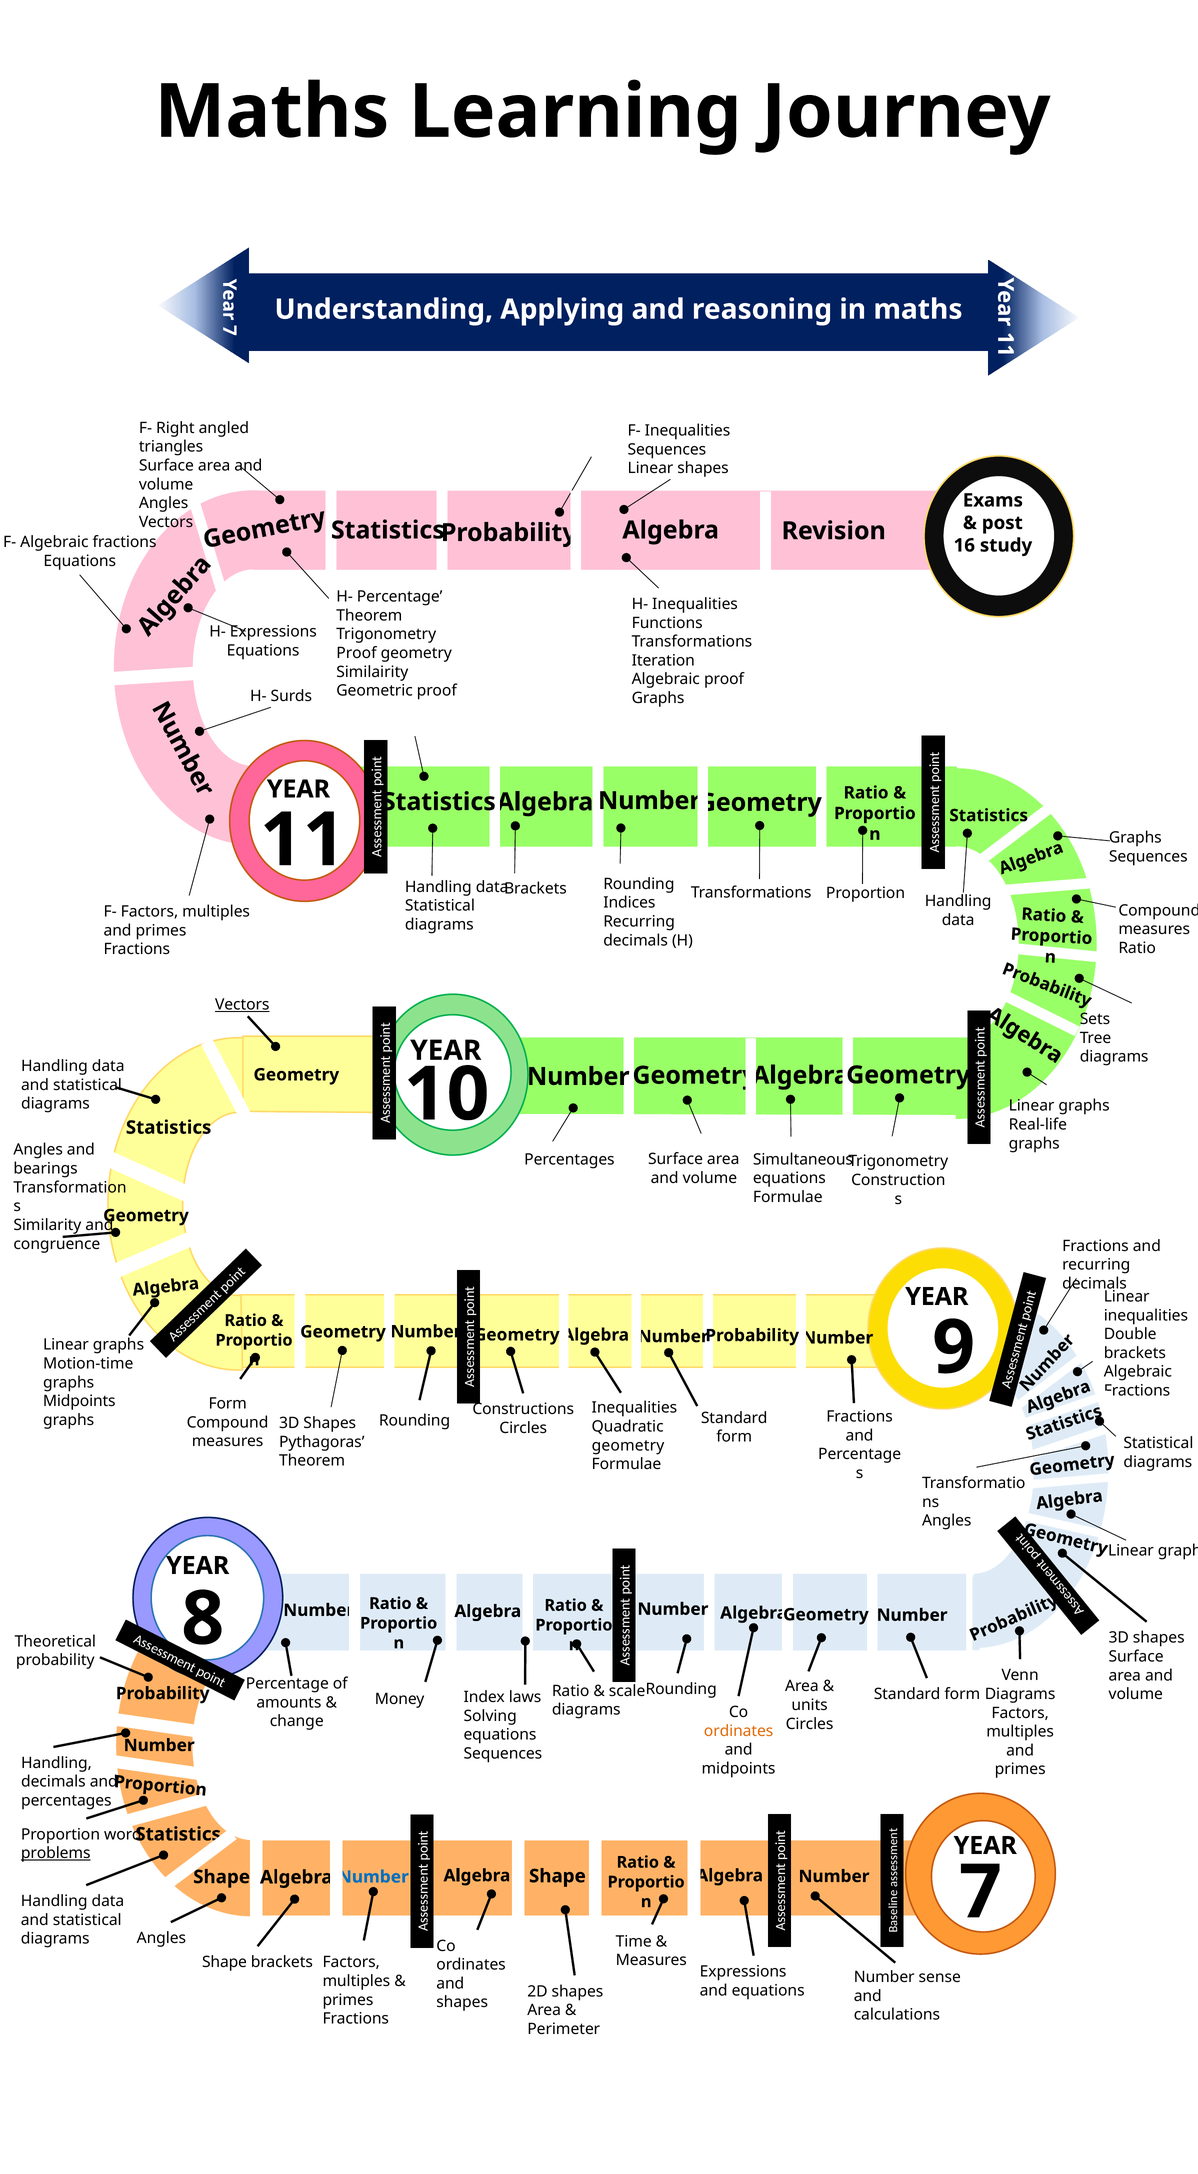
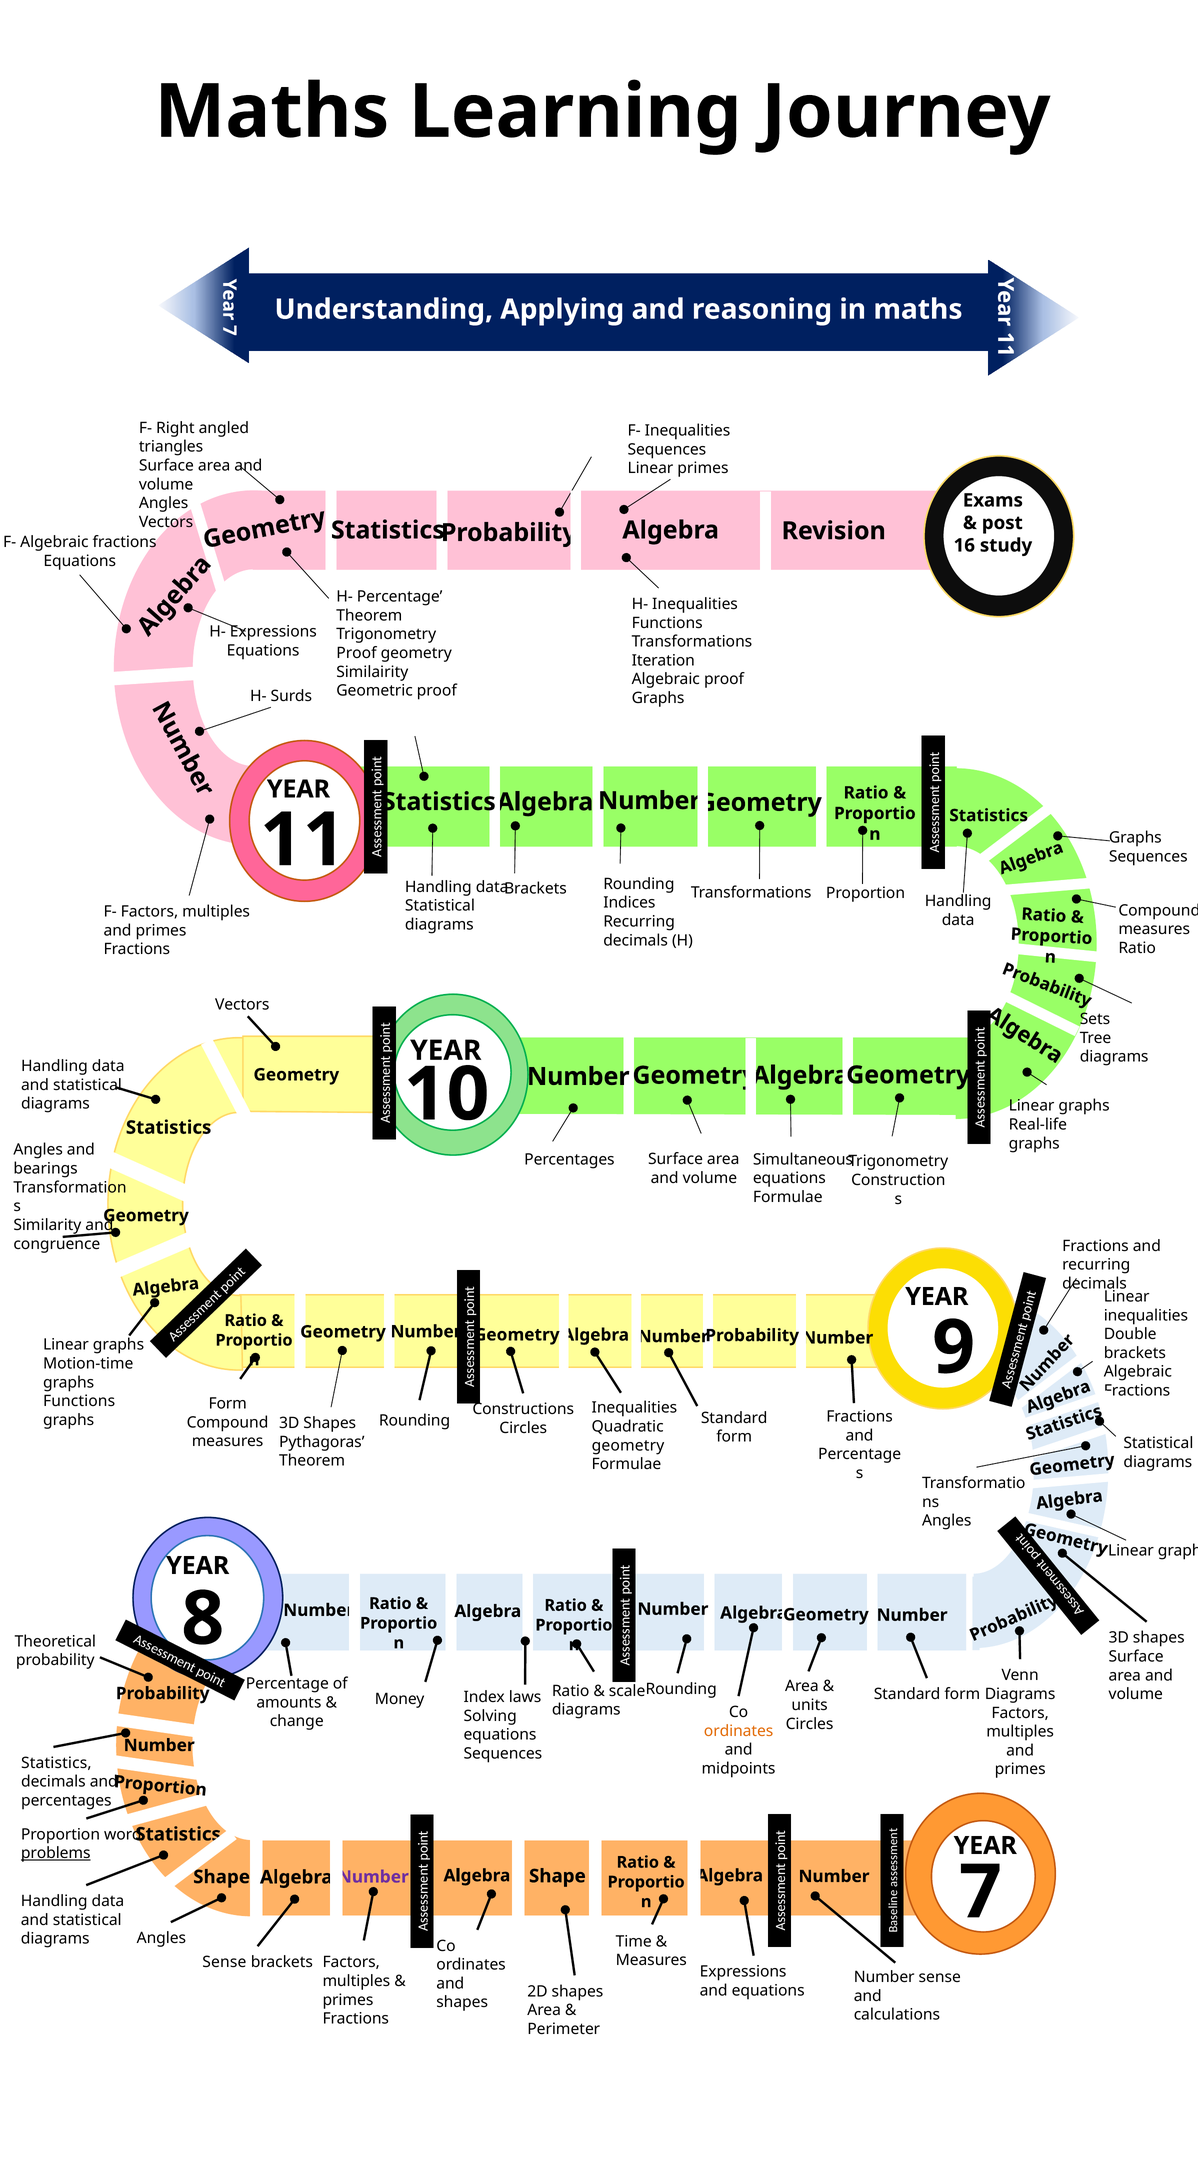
Linear shapes: shapes -> primes
Vectors at (242, 1005) underline: present -> none
Midpoints at (79, 1401): Midpoints -> Functions
Handling at (56, 1763): Handling -> Statistics
Number at (373, 1877) colour: blue -> purple
Shape at (225, 1962): Shape -> Sense
